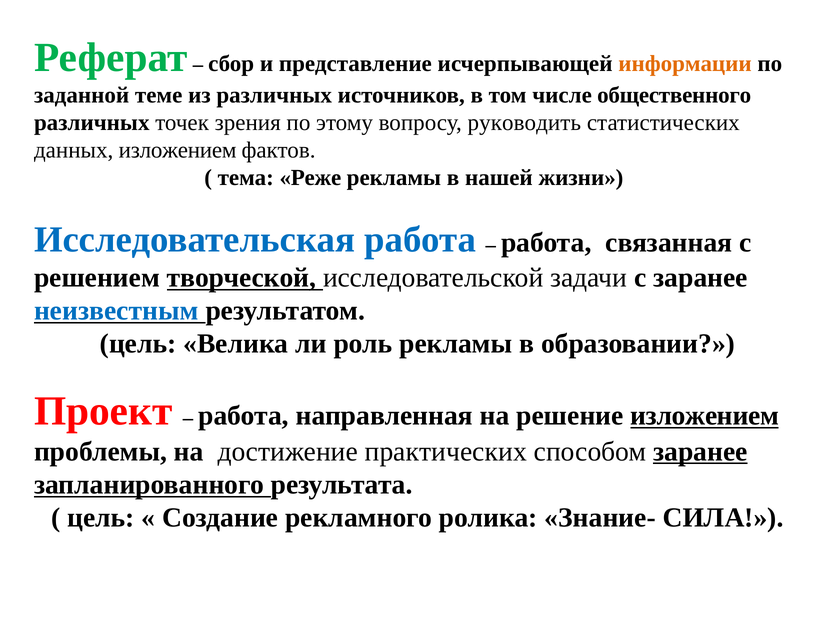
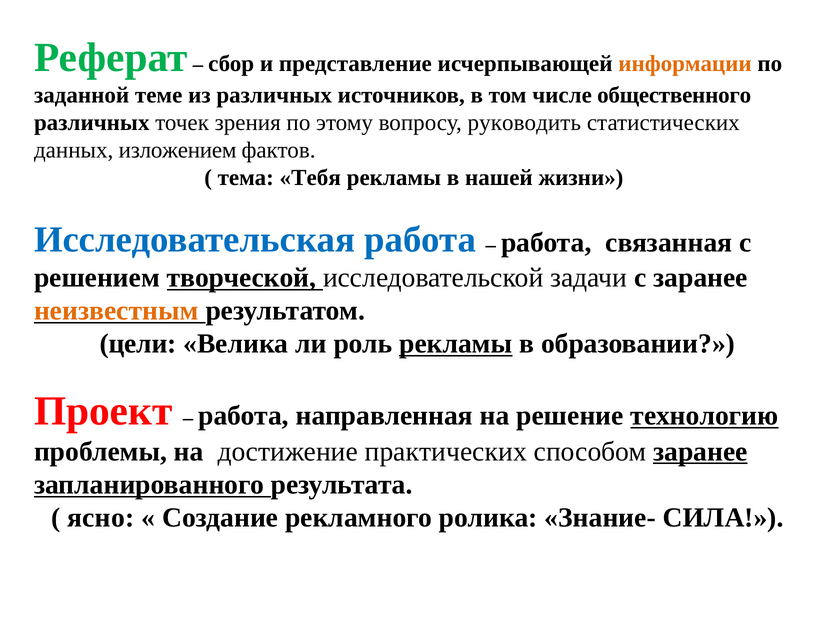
Реже: Реже -> Тебя
неизвестным colour: blue -> orange
цель at (138, 344): цель -> цели
рекламы at (456, 344) underline: none -> present
решение изложением: изложением -> технологию
цель at (101, 518): цель -> ясно
